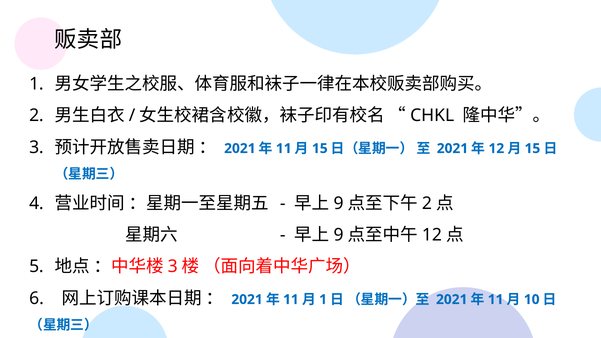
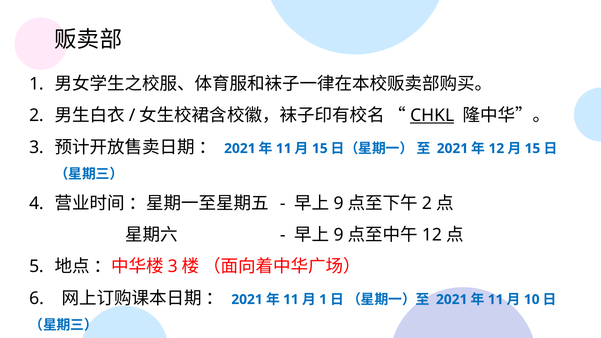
CHKL underline: none -> present
